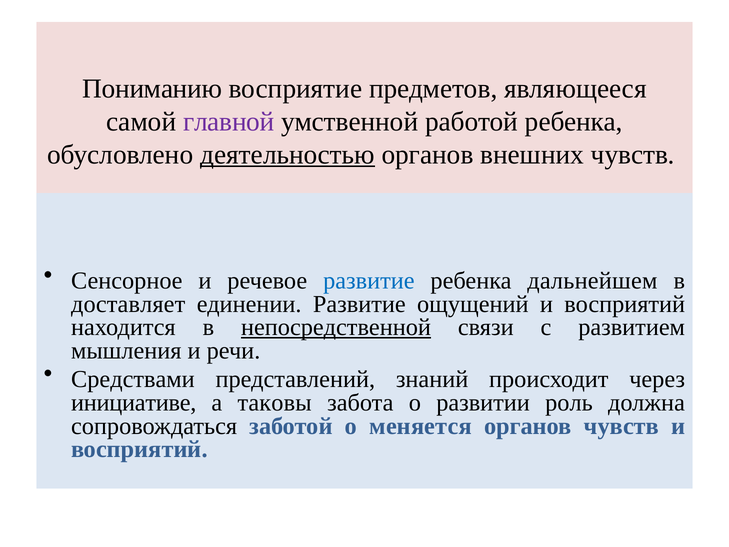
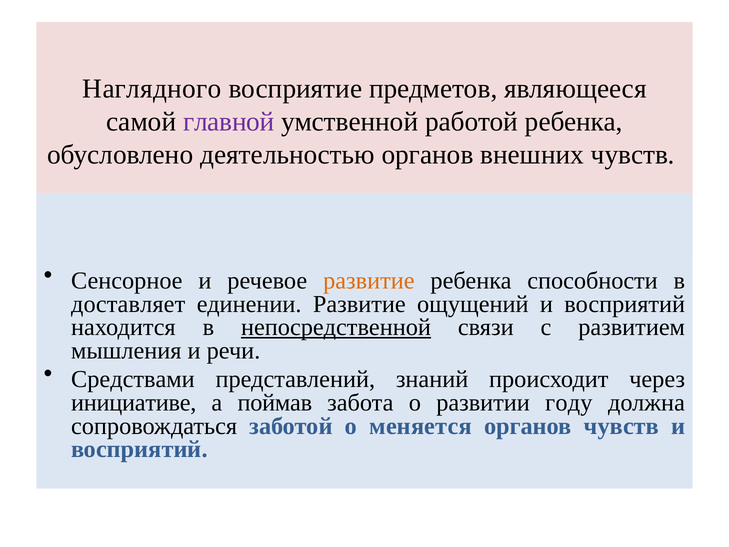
Пониманию: Пониманию -> Наглядного
деятельностью underline: present -> none
развитие at (369, 281) colour: blue -> orange
дальнейшем: дальнейшем -> способности
таковы: таковы -> поймав
роль: роль -> году
